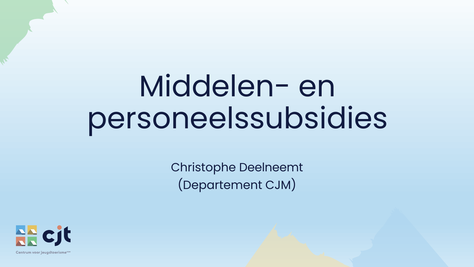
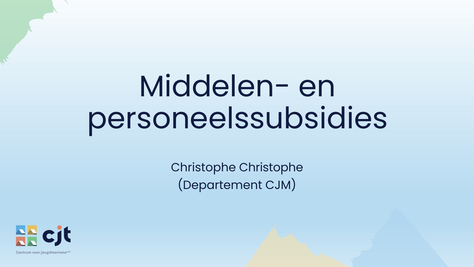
Christophe Deelneemt: Deelneemt -> Christophe
